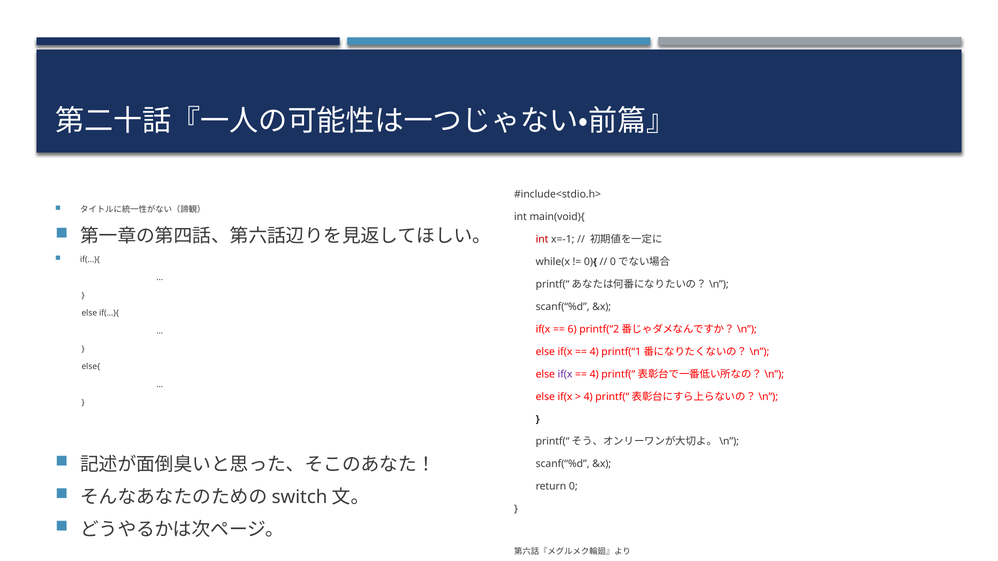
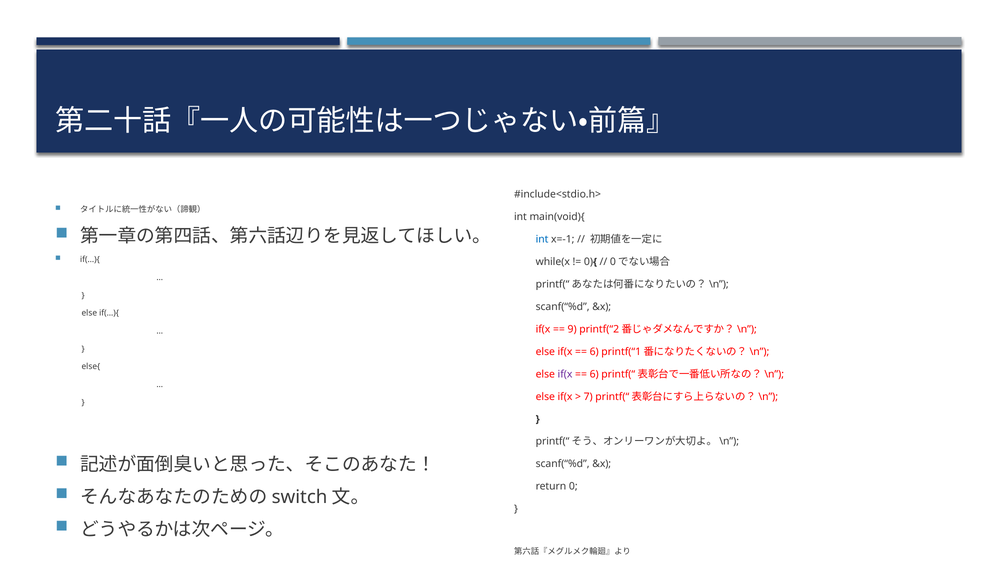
int at (542, 239) colour: red -> blue
6: 6 -> 9
4 at (594, 352): 4 -> 6
4 at (594, 374): 4 -> 6
4 at (588, 397): 4 -> 7
